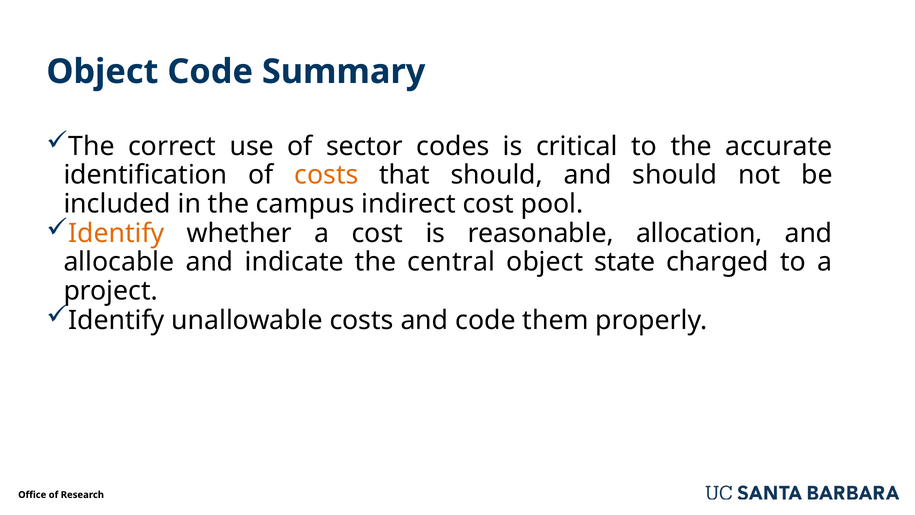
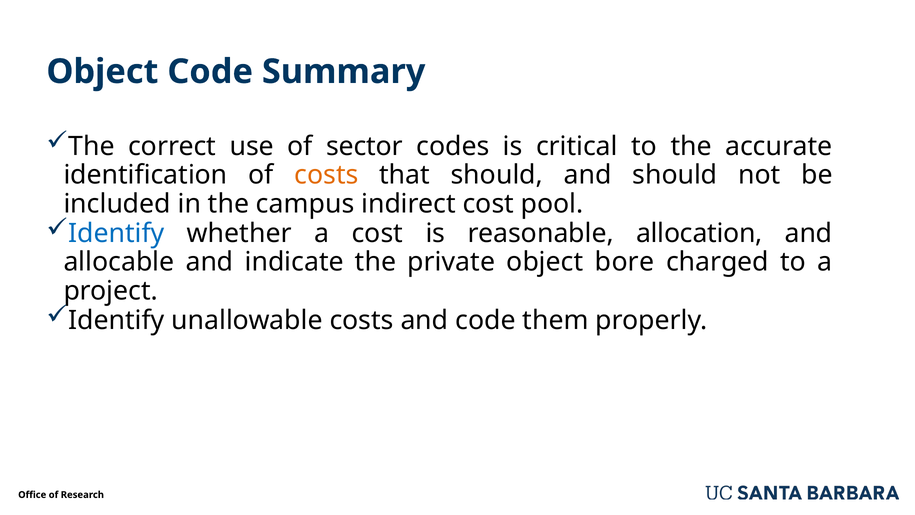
Identify at (116, 233) colour: orange -> blue
central: central -> private
state: state -> bore
